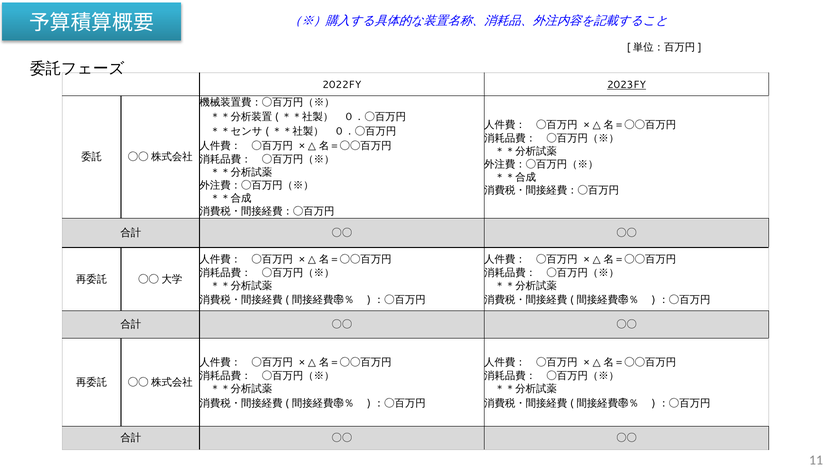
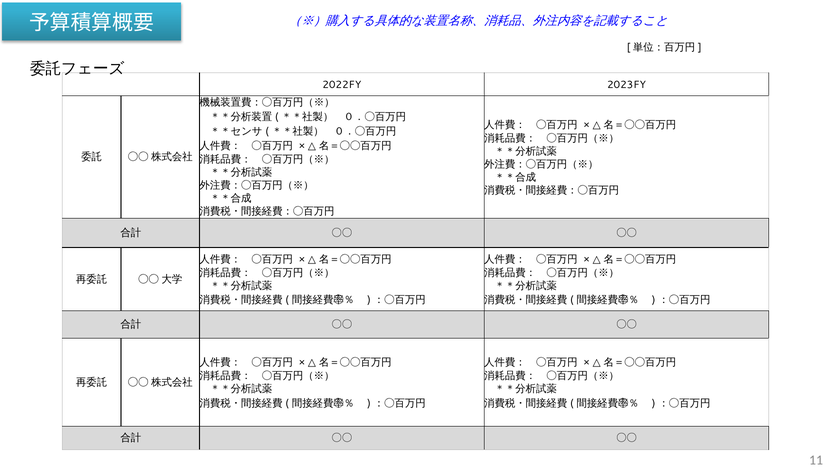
2023FY underline: present -> none
